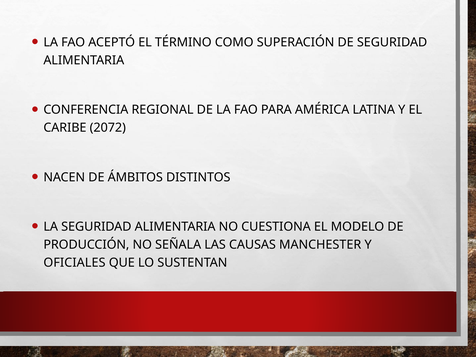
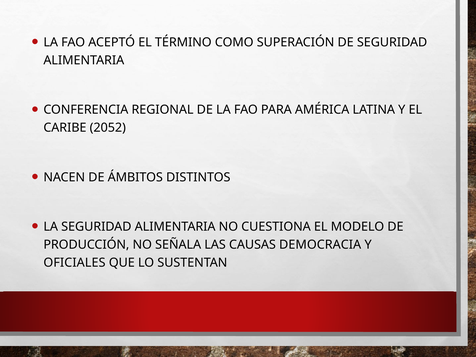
2072: 2072 -> 2052
MANCHESTER: MANCHESTER -> DEMOCRACIA
